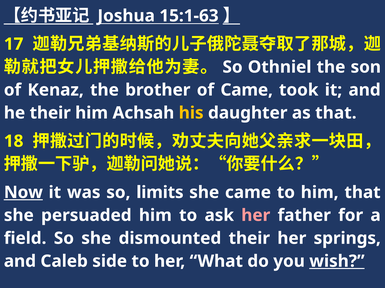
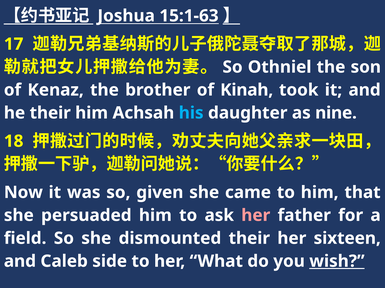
of Came: Came -> Kinah
his colour: yellow -> light blue
as that: that -> nine
Now underline: present -> none
limits: limits -> given
springs: springs -> sixteen
